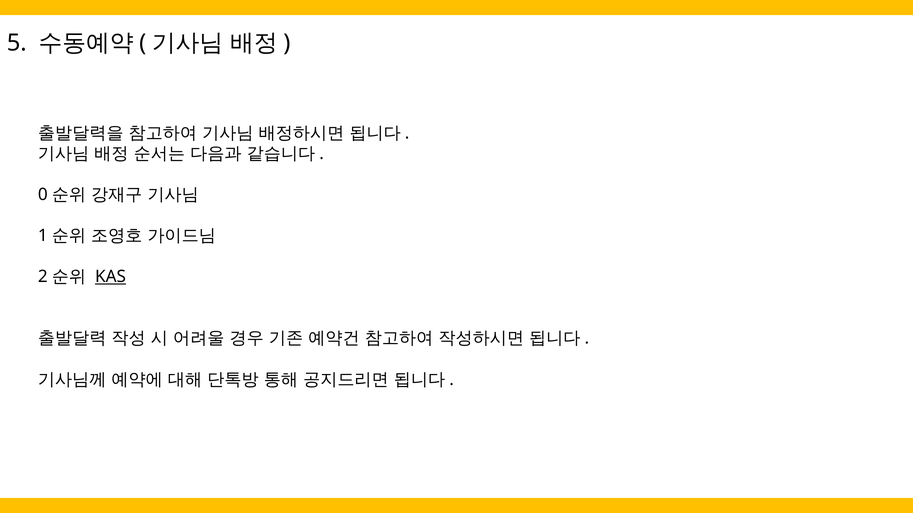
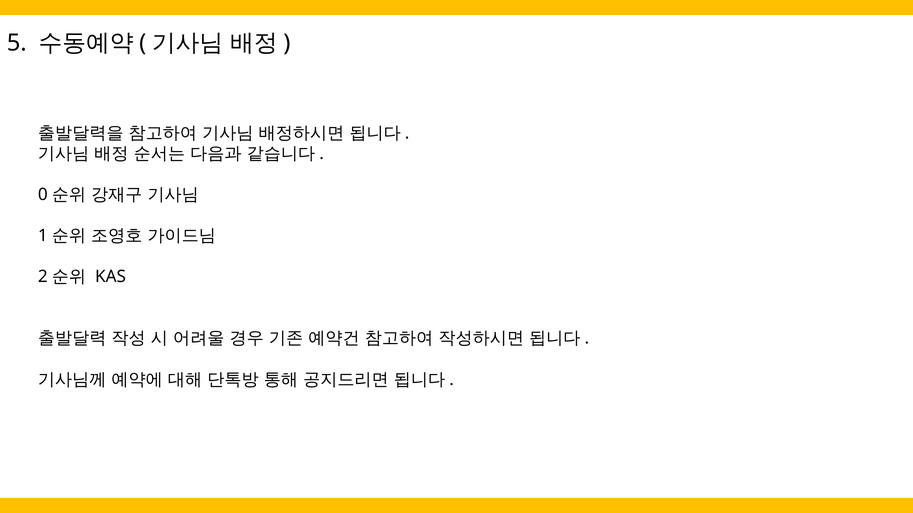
KAS underline: present -> none
